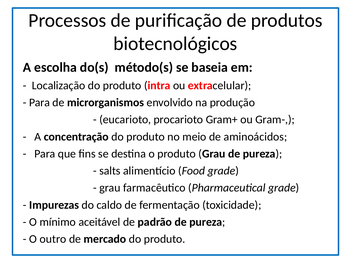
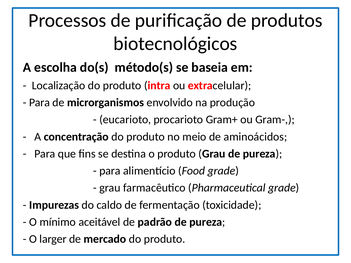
salts at (110, 171): salts -> para
outro: outro -> larger
